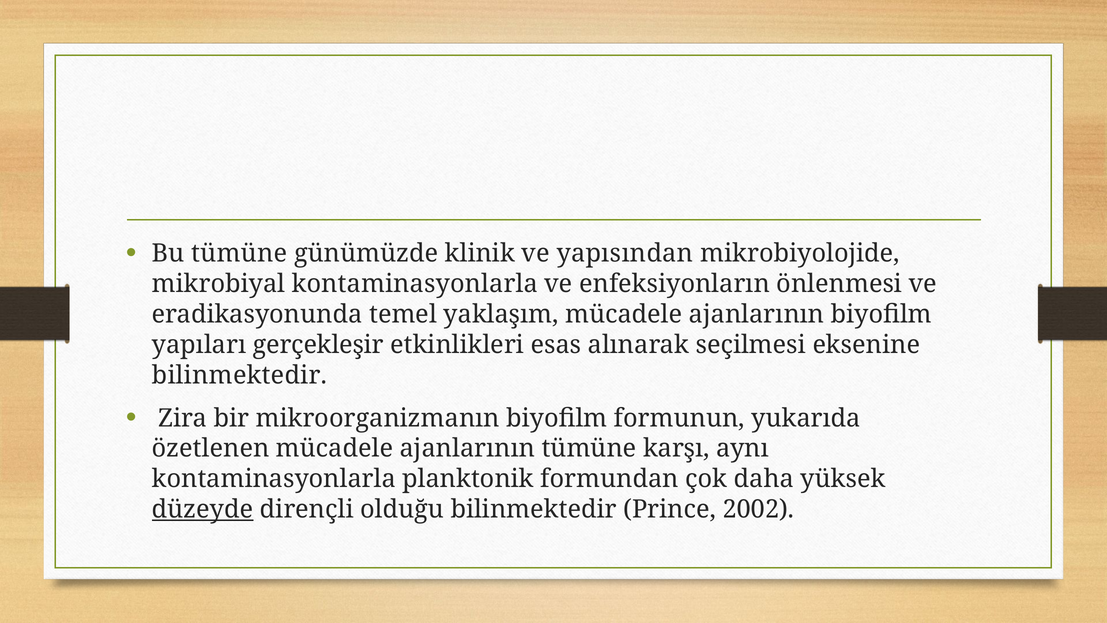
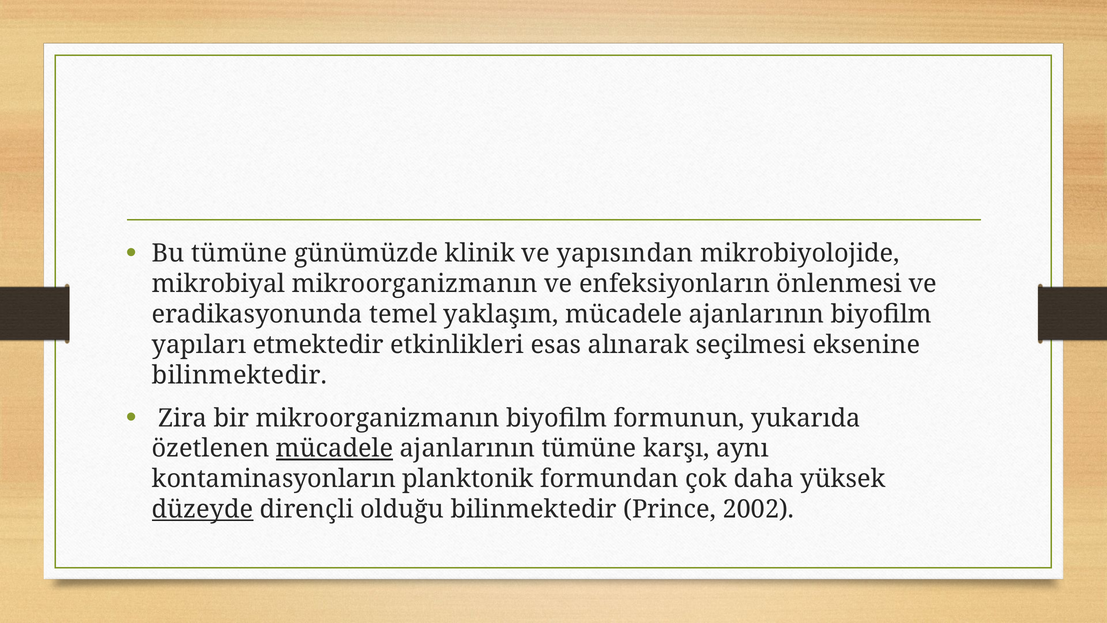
mikrobiyal kontaminasyonlarla: kontaminasyonlarla -> mikroorganizmanın
gerçekleşir: gerçekleşir -> etmektedir
mücadele at (335, 448) underline: none -> present
kontaminasyonlarla at (274, 479): kontaminasyonlarla -> kontaminasyonların
